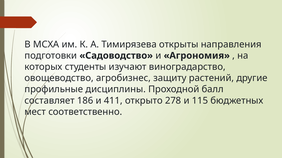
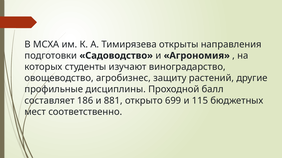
411: 411 -> 881
278: 278 -> 699
